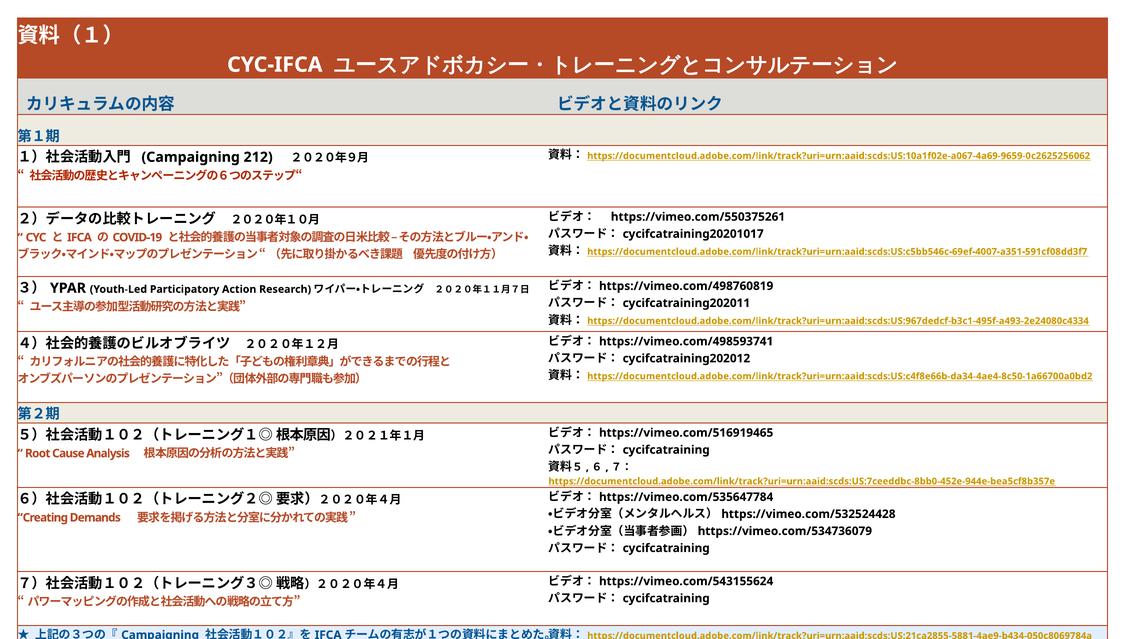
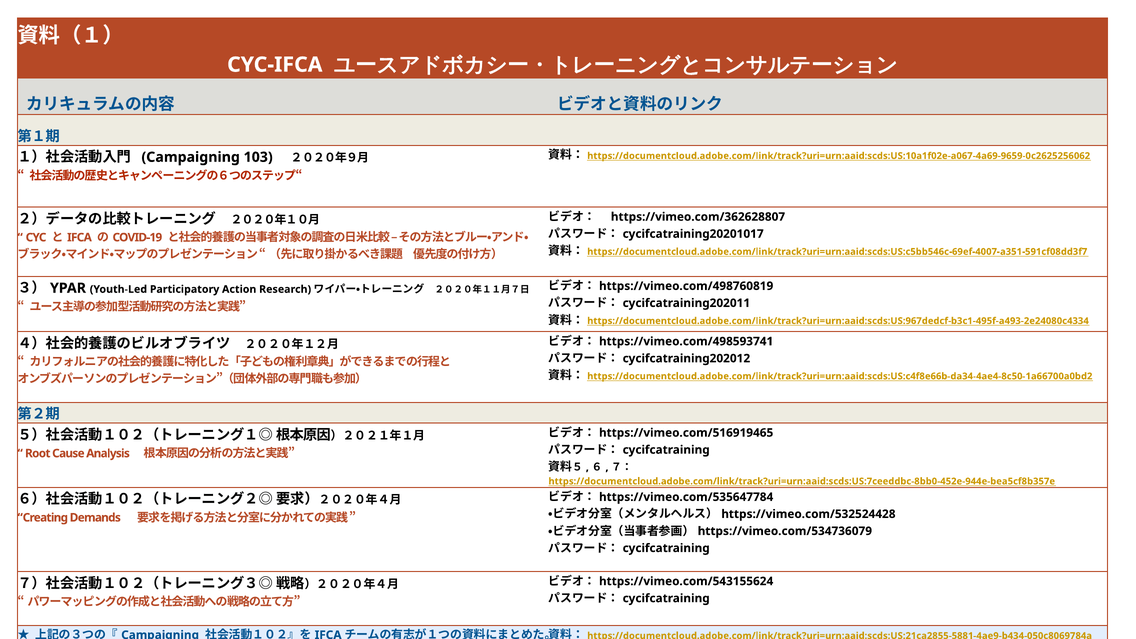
212: 212 -> 103
https://vimeo.com/550375261: https://vimeo.com/550375261 -> https://vimeo.com/362628807
